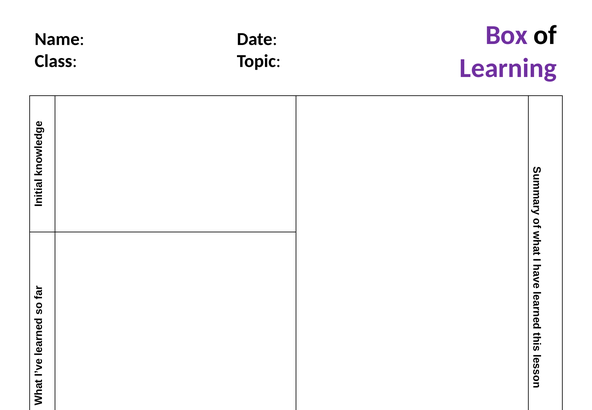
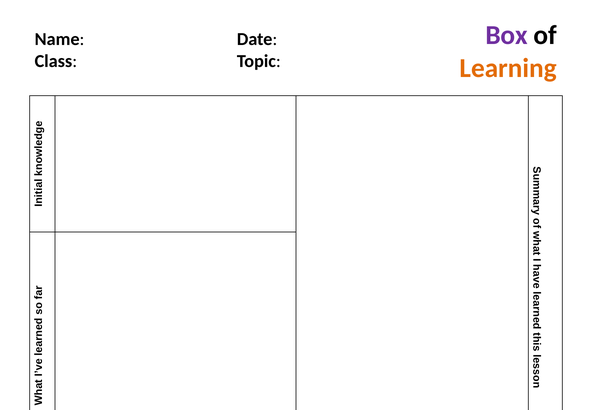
Learning colour: purple -> orange
